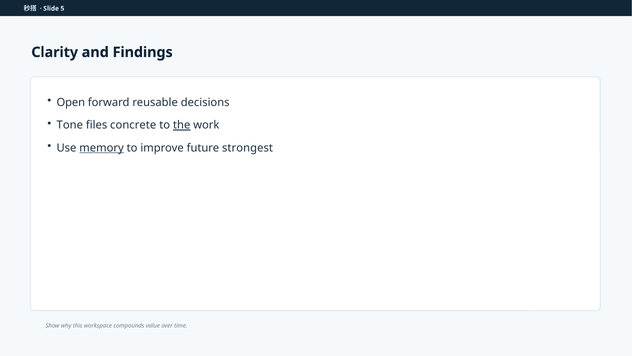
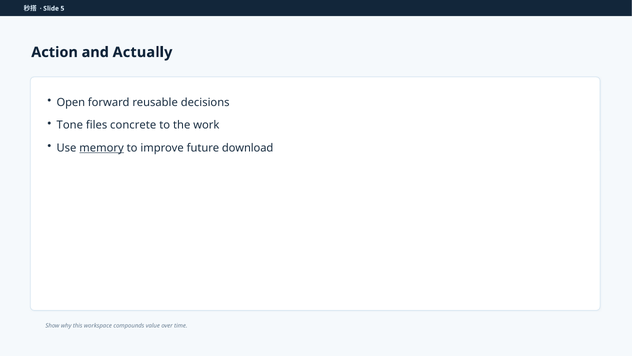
Clarity: Clarity -> Action
Findings: Findings -> Actually
the underline: present -> none
strongest: strongest -> download
